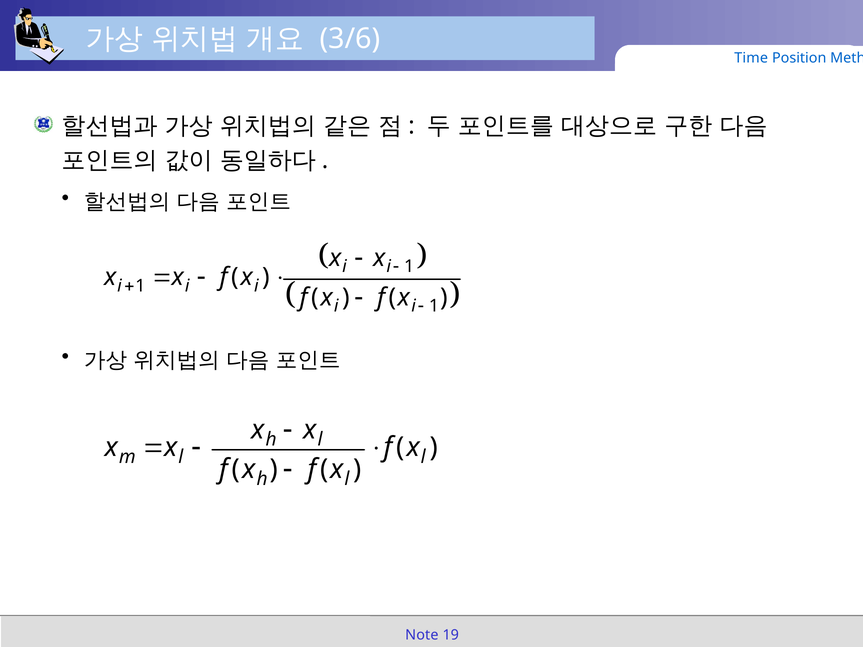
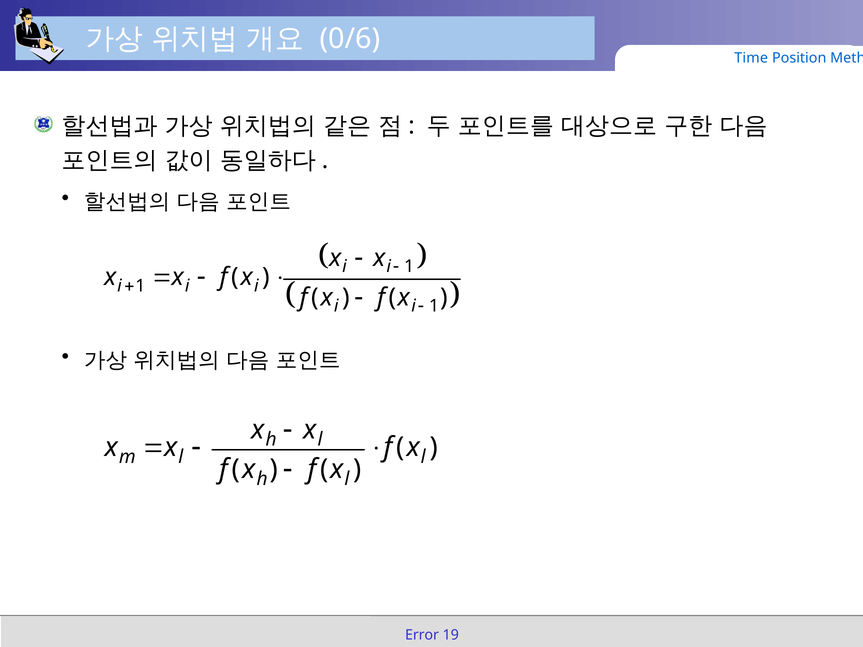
3/6: 3/6 -> 0/6
Note: Note -> Error
